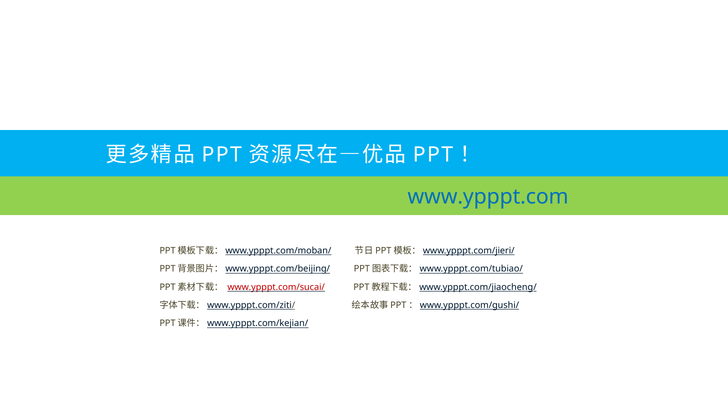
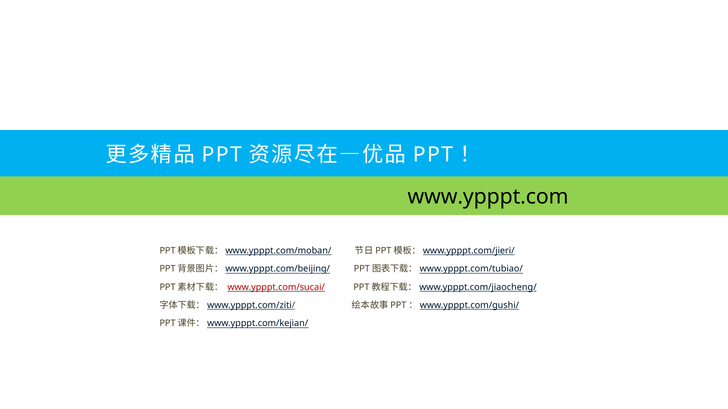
www.ypppt.com colour: blue -> black
